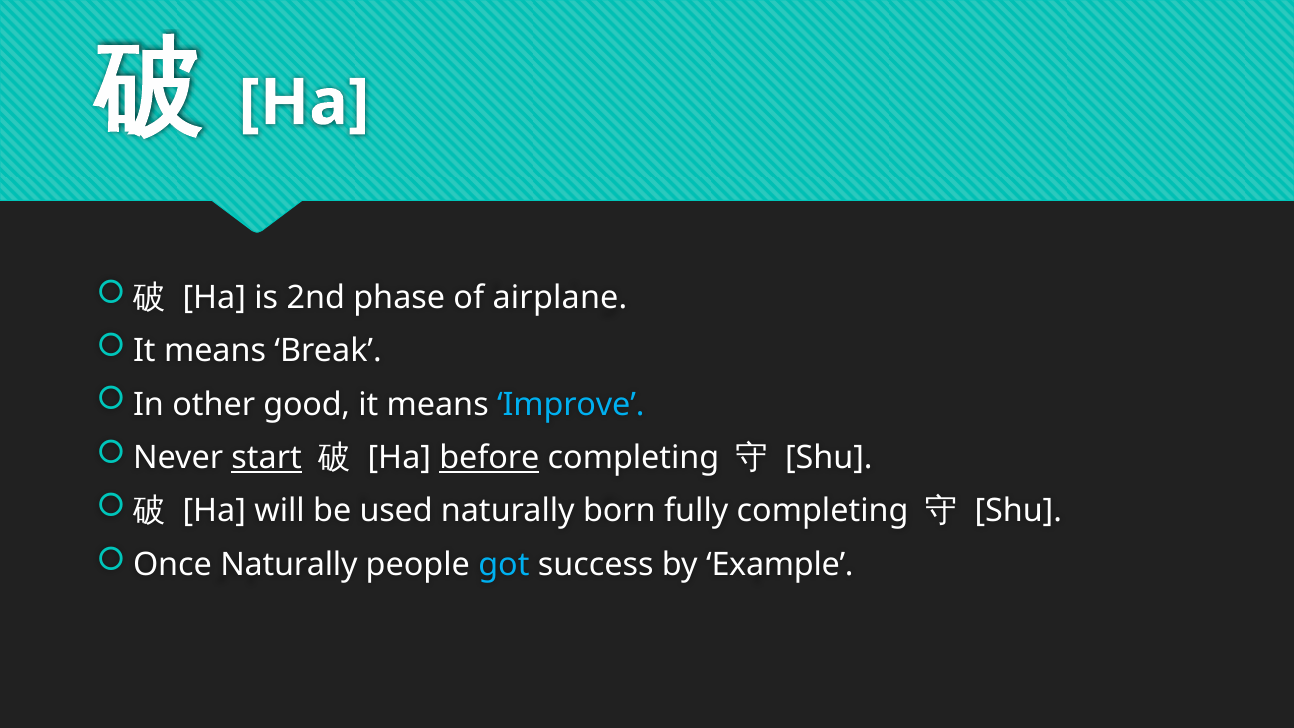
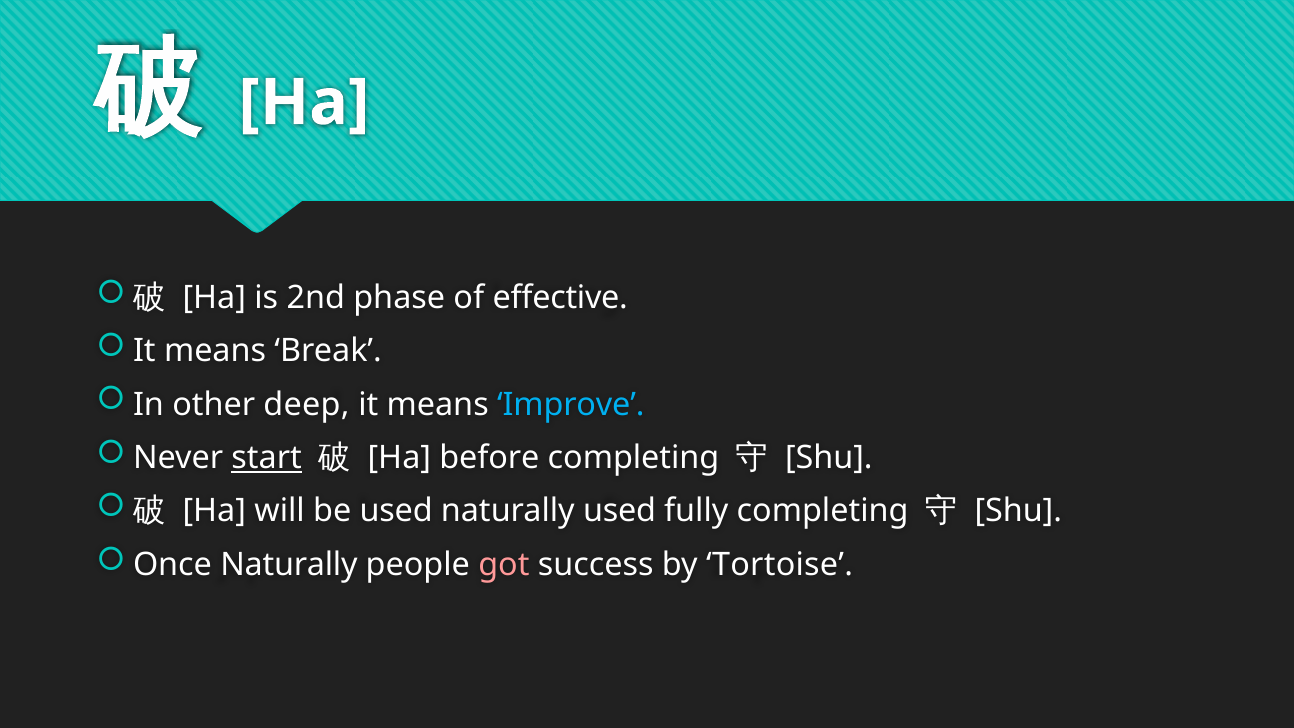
airplane: airplane -> effective
good: good -> deep
before underline: present -> none
naturally born: born -> used
got colour: light blue -> pink
Example: Example -> Tortoise
